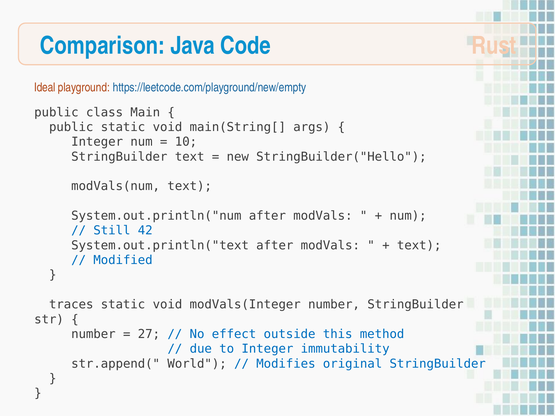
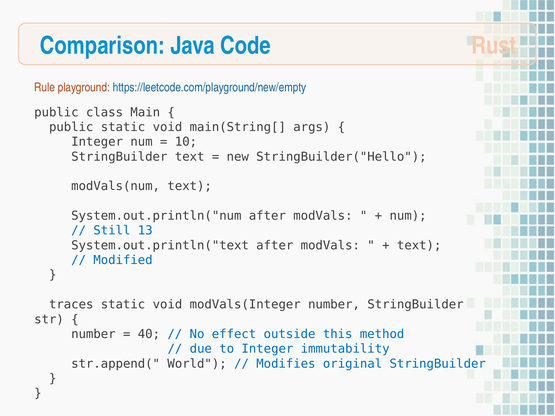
Ideal: Ideal -> Rule
42: 42 -> 13
27: 27 -> 40
